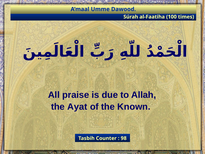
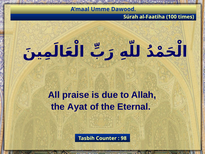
Known: Known -> Eternal
